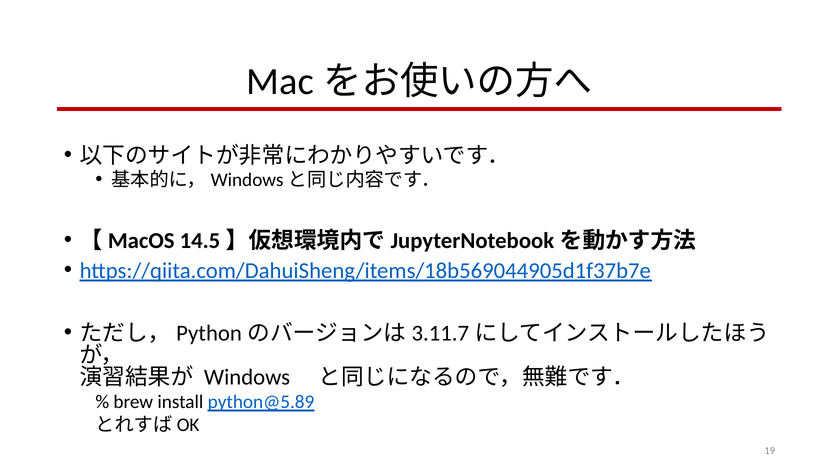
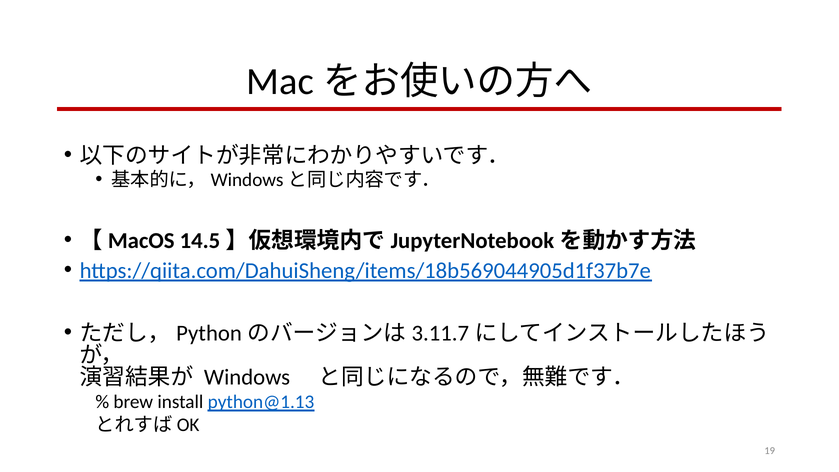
python@5.89: python@5.89 -> python@1.13
